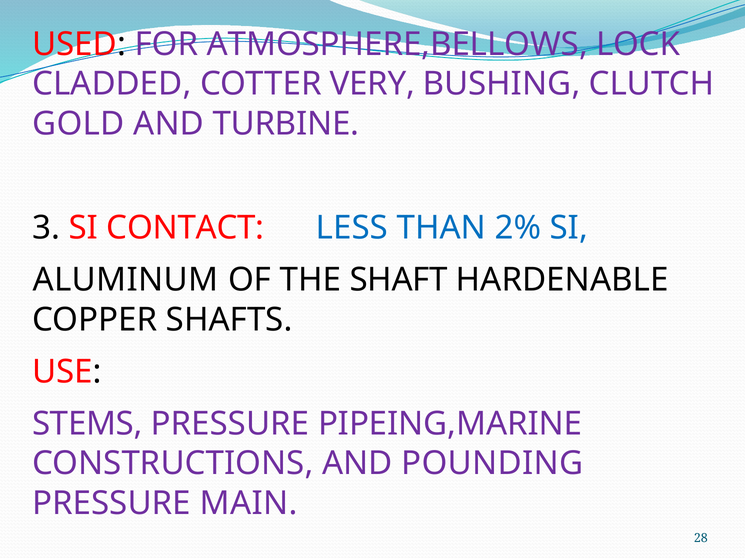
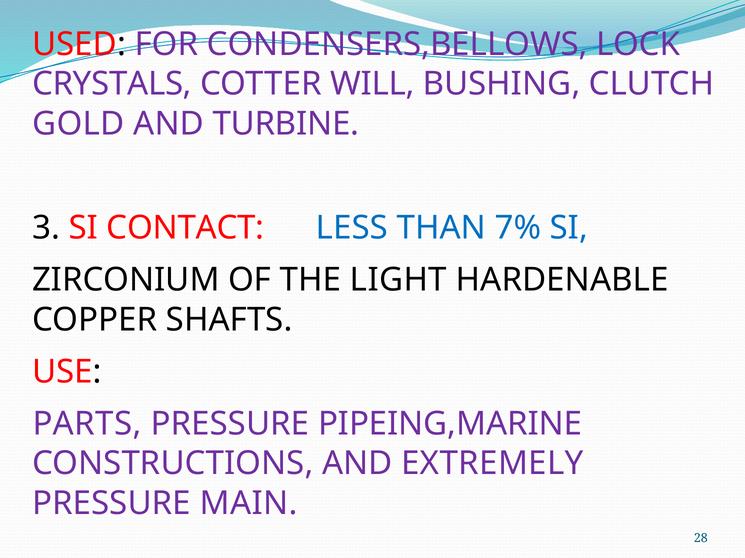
ATMOSPHERE,BELLOWS: ATMOSPHERE,BELLOWS -> CONDENSERS,BELLOWS
CLADDED: CLADDED -> CRYSTALS
VERY: VERY -> WILL
2%: 2% -> 7%
ALUMINUM: ALUMINUM -> ZIRCONIUM
SHAFT: SHAFT -> LIGHT
STEMS: STEMS -> PARTS
POUNDING: POUNDING -> EXTREMELY
